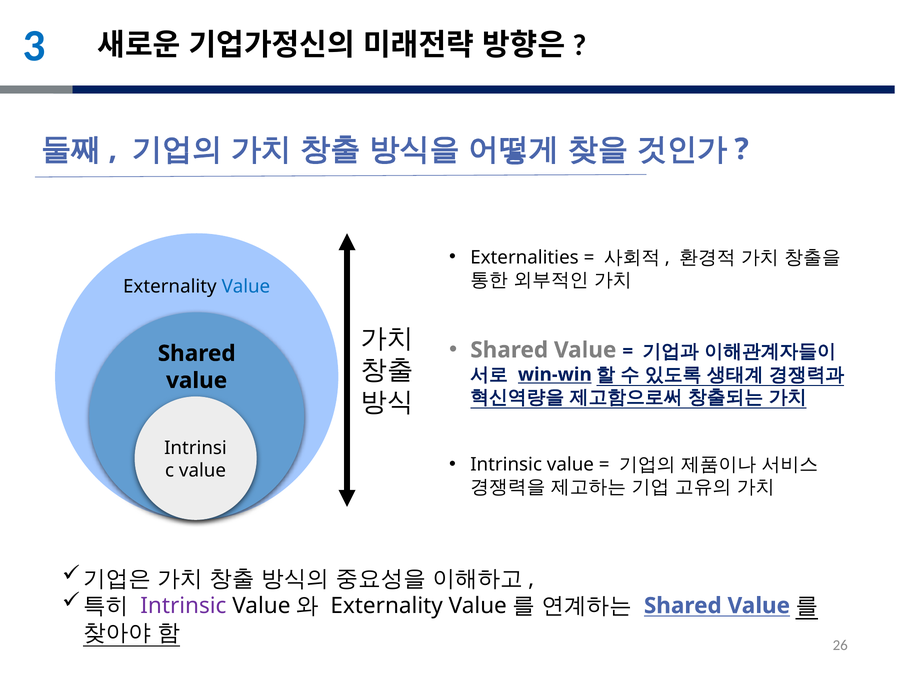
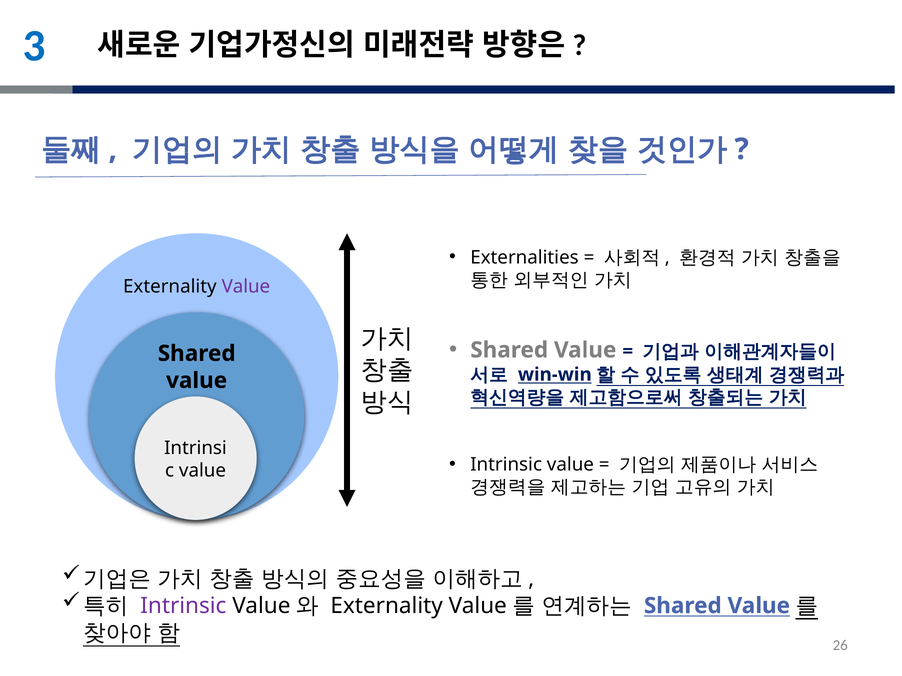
Value at (246, 287) colour: blue -> purple
